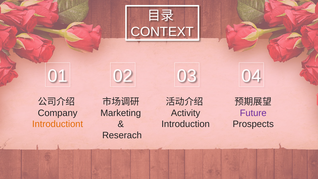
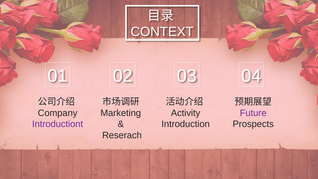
Introductiont colour: orange -> purple
